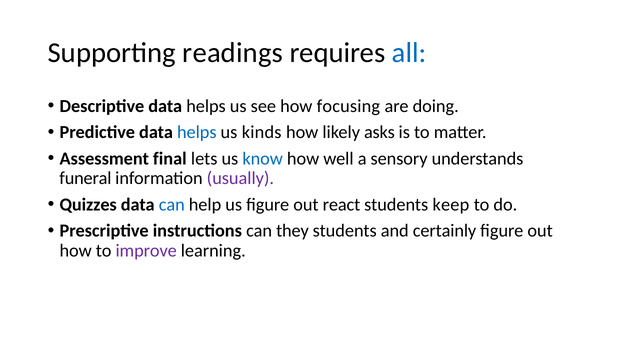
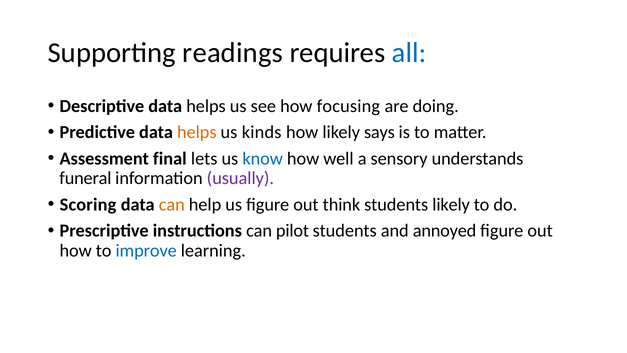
helps at (197, 132) colour: blue -> orange
asks: asks -> says
Quizzes: Quizzes -> Scoring
can at (172, 204) colour: blue -> orange
react: react -> think
students keep: keep -> likely
they: they -> pilot
certainly: certainly -> annoyed
improve colour: purple -> blue
